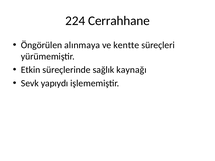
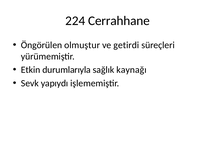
alınmaya: alınmaya -> olmuştur
kentte: kentte -> getirdi
süreçlerinde: süreçlerinde -> durumlarıyla
